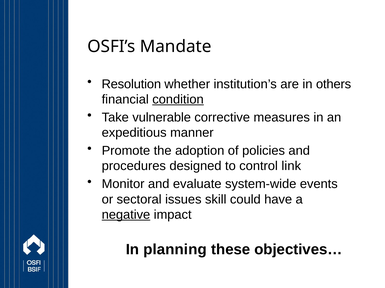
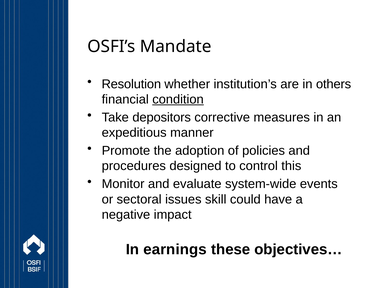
vulnerable: vulnerable -> depositors
link: link -> this
negative underline: present -> none
planning: planning -> earnings
